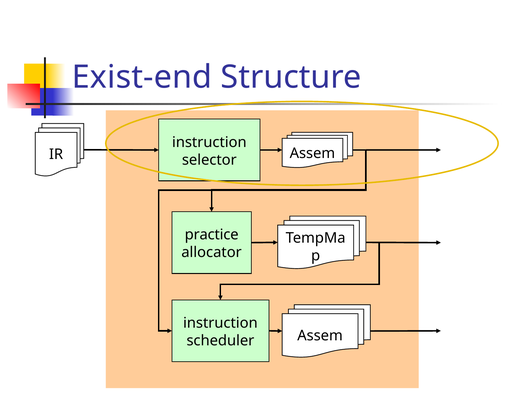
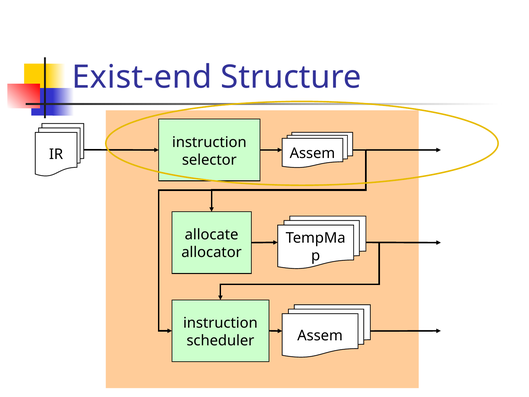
practice: practice -> allocate
